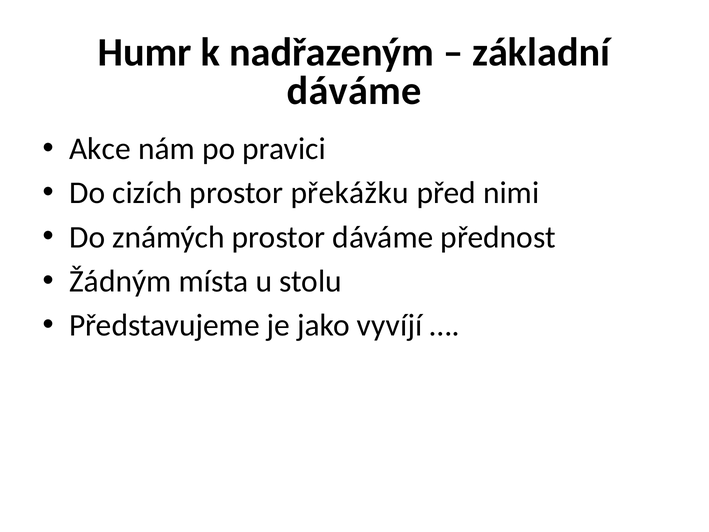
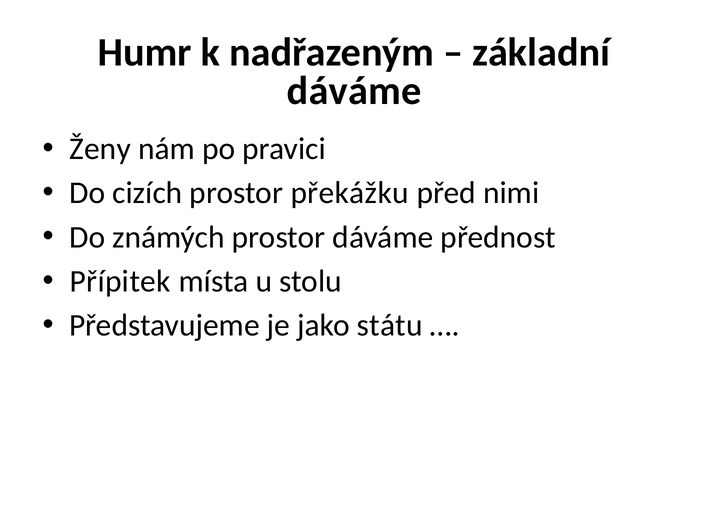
Akce: Akce -> Ženy
Žádným: Žádným -> Přípitek
vyvíjí: vyvíjí -> státu
